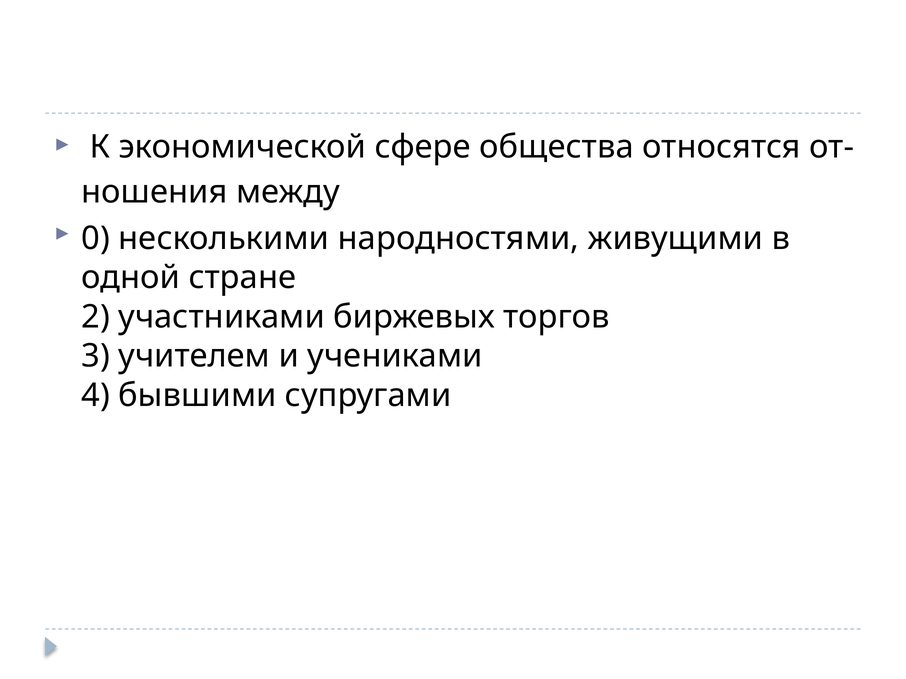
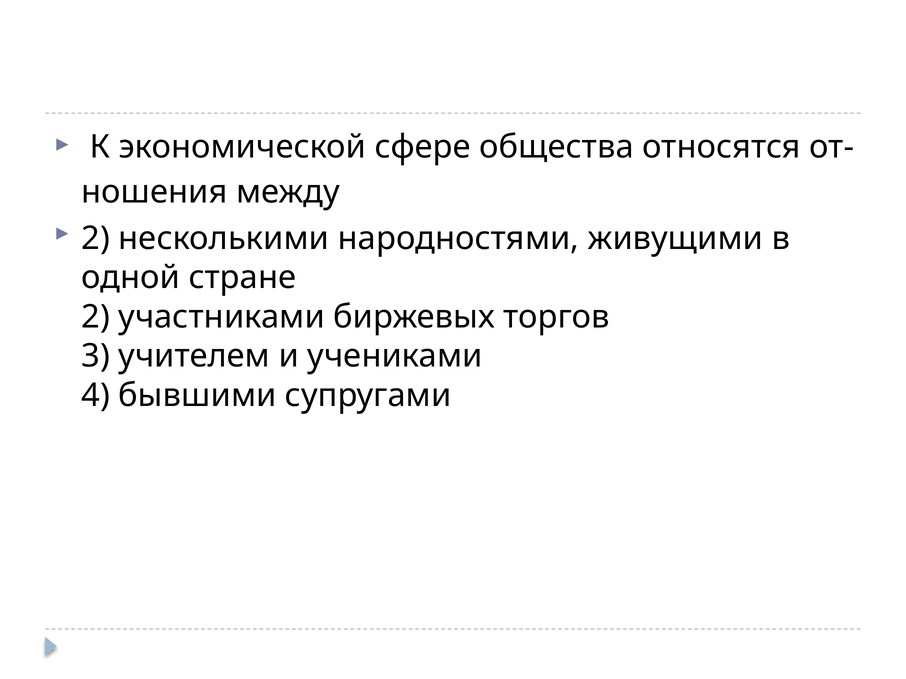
0 at (96, 239): 0 -> 2
